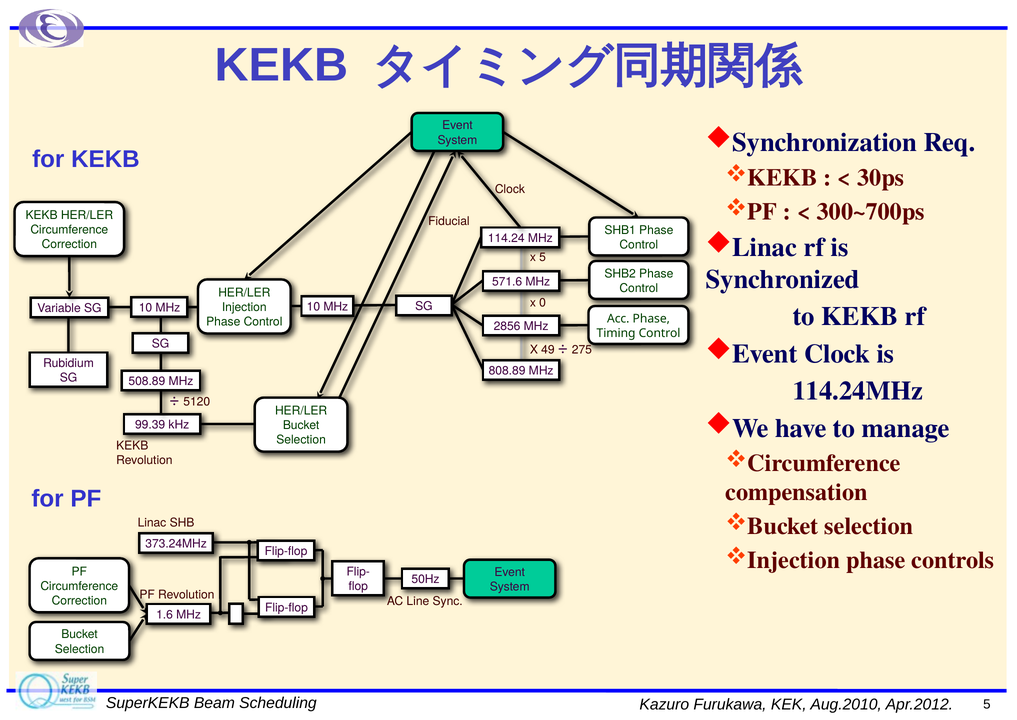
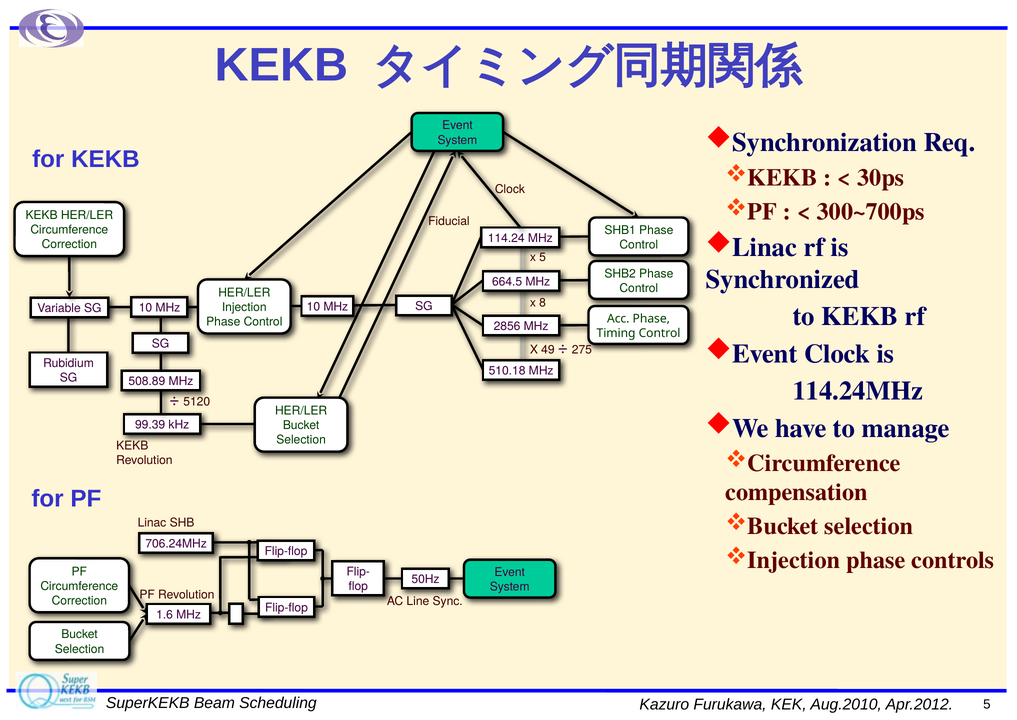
571.6: 571.6 -> 664.5
0: 0 -> 8
808.89: 808.89 -> 510.18
373.24MHz: 373.24MHz -> 706.24MHz
